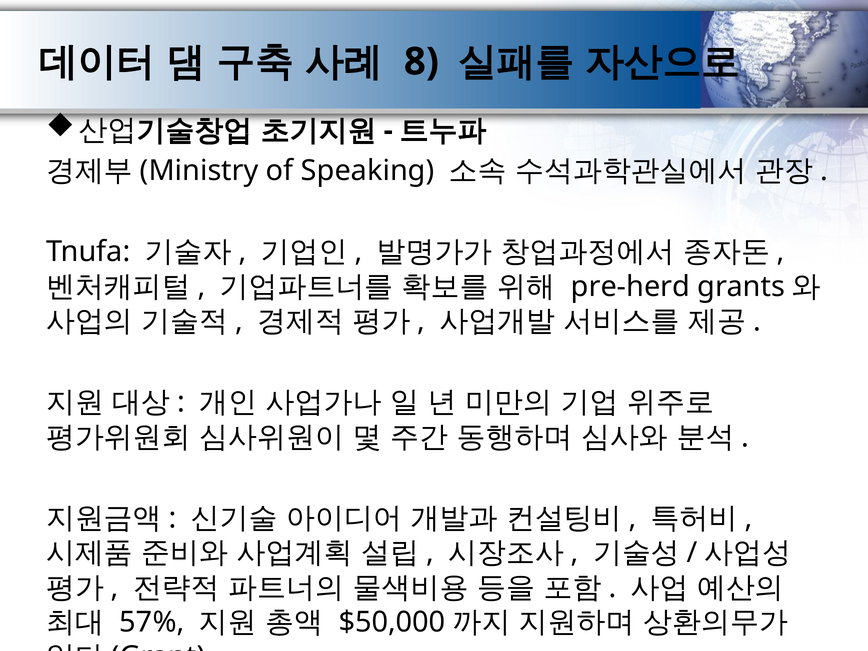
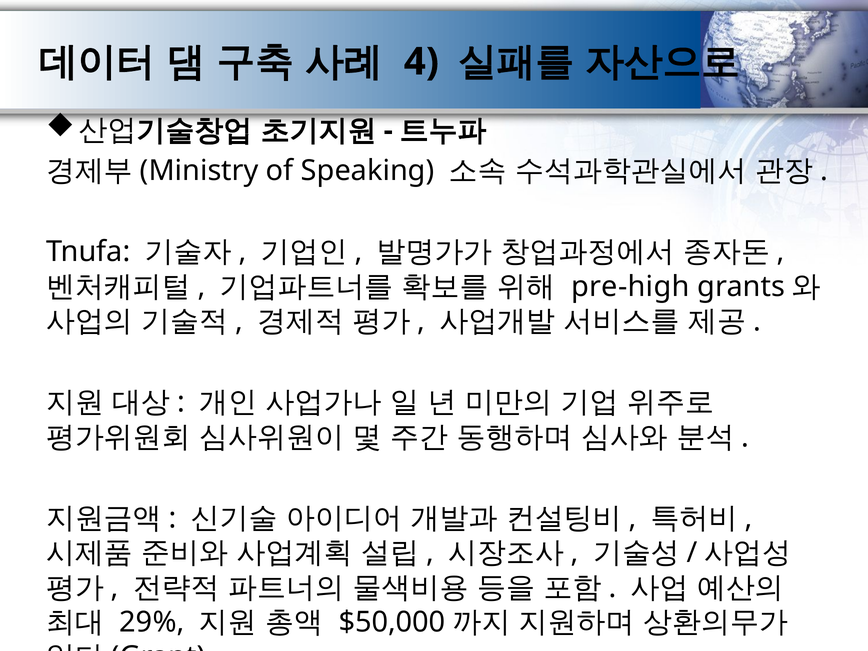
8: 8 -> 4
pre-herd: pre-herd -> pre-high
57%: 57% -> 29%
